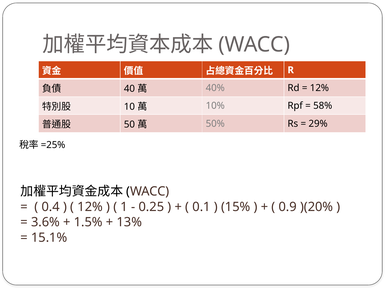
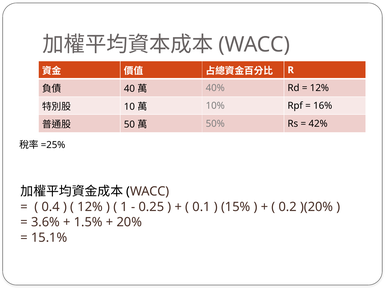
58%: 58% -> 16%
29%: 29% -> 42%
0.9: 0.9 -> 0.2
13%: 13% -> 20%
